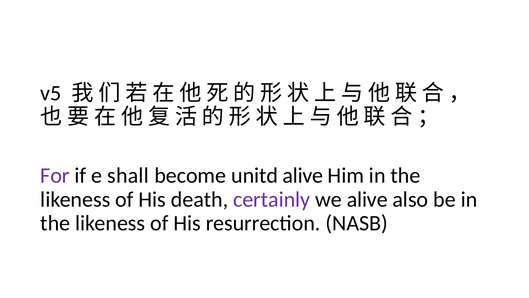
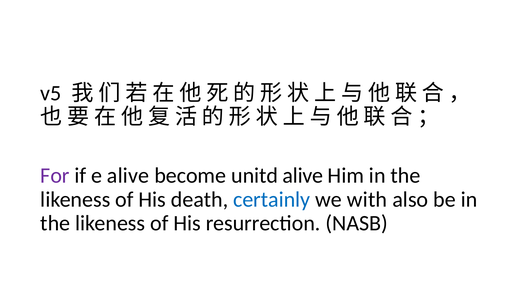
e shall: shall -> alive
certainly colour: purple -> blue
we alive: alive -> with
